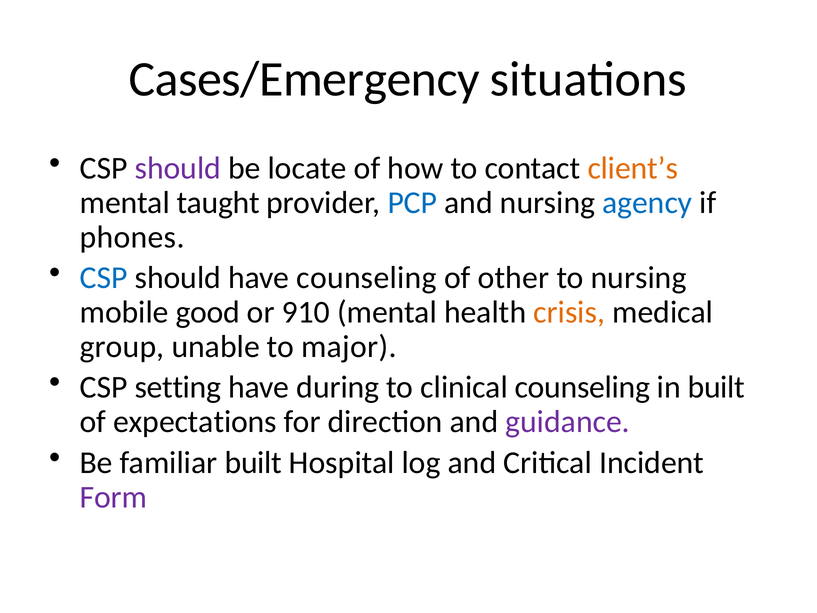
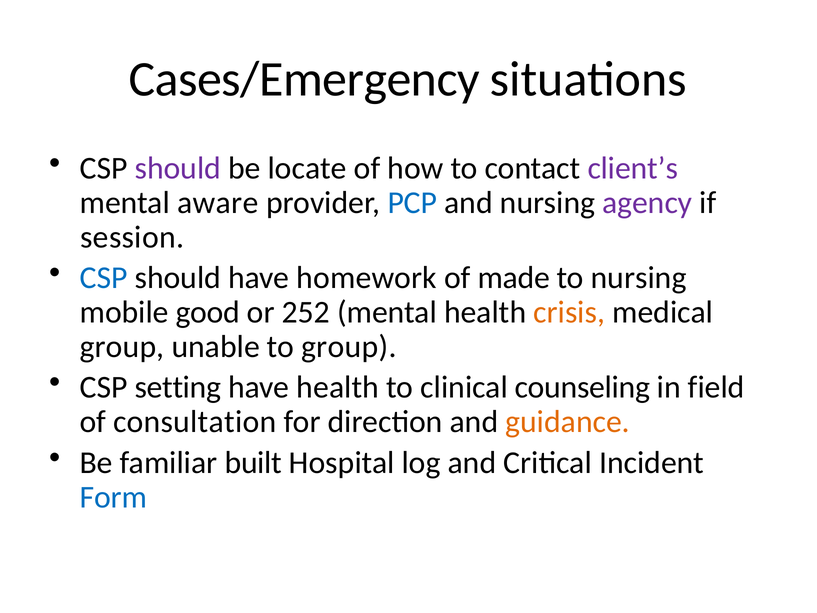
client’s colour: orange -> purple
taught: taught -> aware
agency colour: blue -> purple
phones: phones -> session
have counseling: counseling -> homework
other: other -> made
910: 910 -> 252
to major: major -> group
have during: during -> health
in built: built -> field
expectations: expectations -> consultation
guidance colour: purple -> orange
Form colour: purple -> blue
